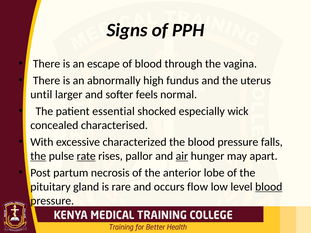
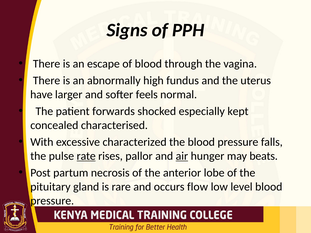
until: until -> have
essential: essential -> forwards
wick: wick -> kept
the at (38, 156) underline: present -> none
apart: apart -> beats
blood at (269, 187) underline: present -> none
